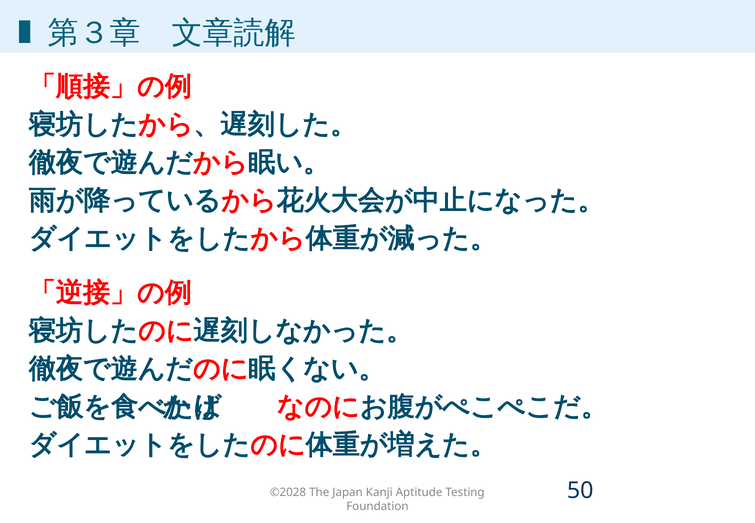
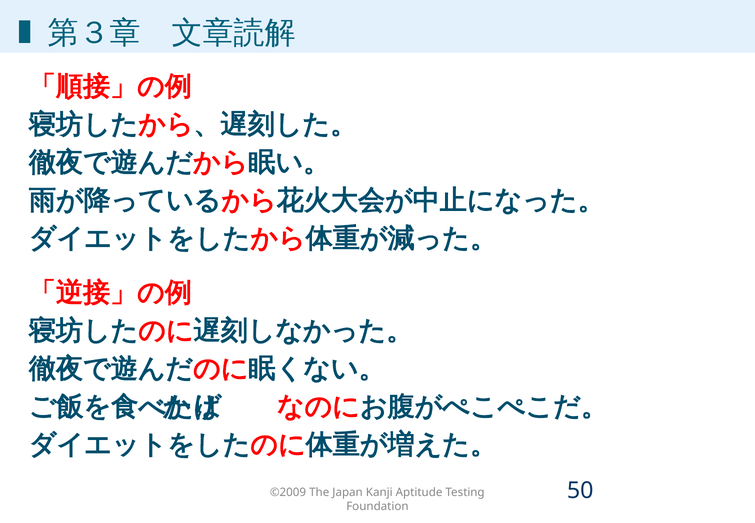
©2028: ©2028 -> ©2009
